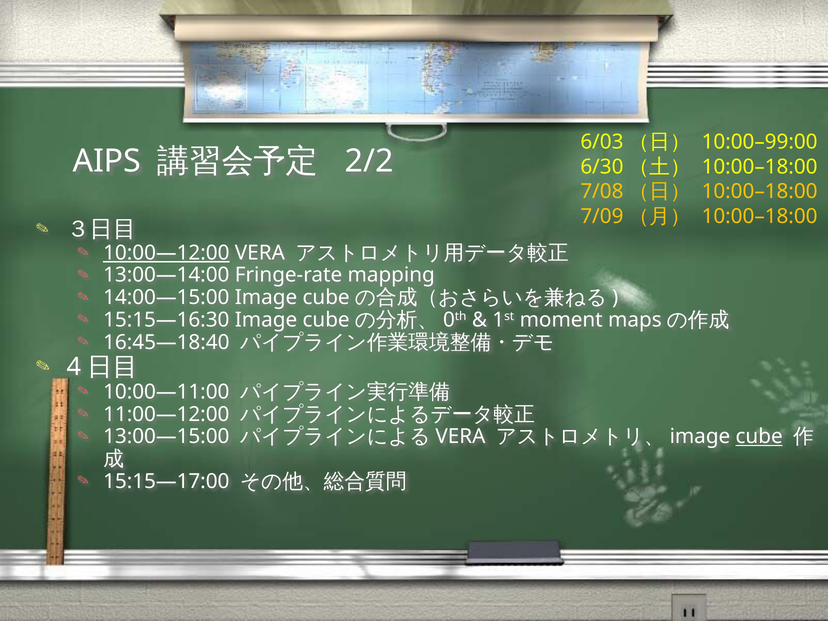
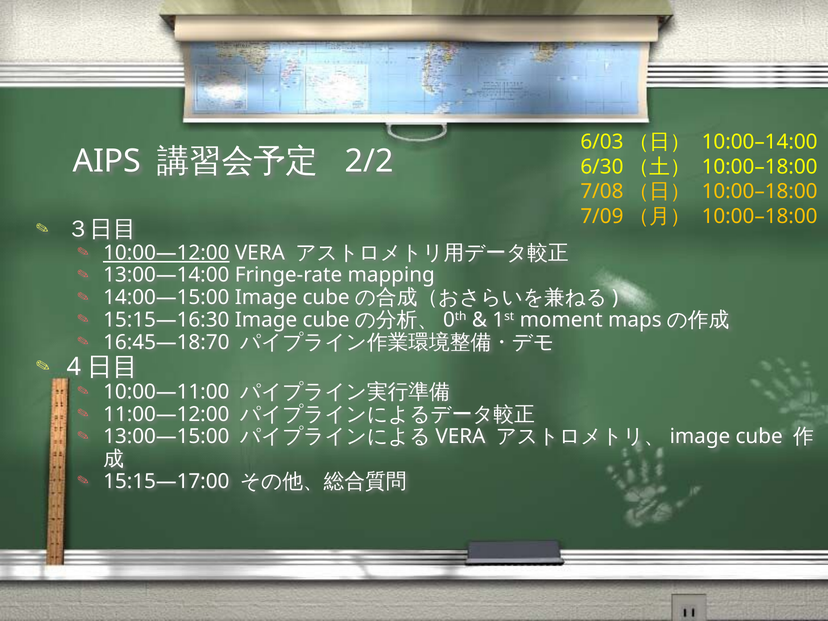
10:00–99:00: 10:00–99:00 -> 10:00–14:00
16:45—18:40: 16:45—18:40 -> 16:45—18:70
cube at (759, 437) underline: present -> none
